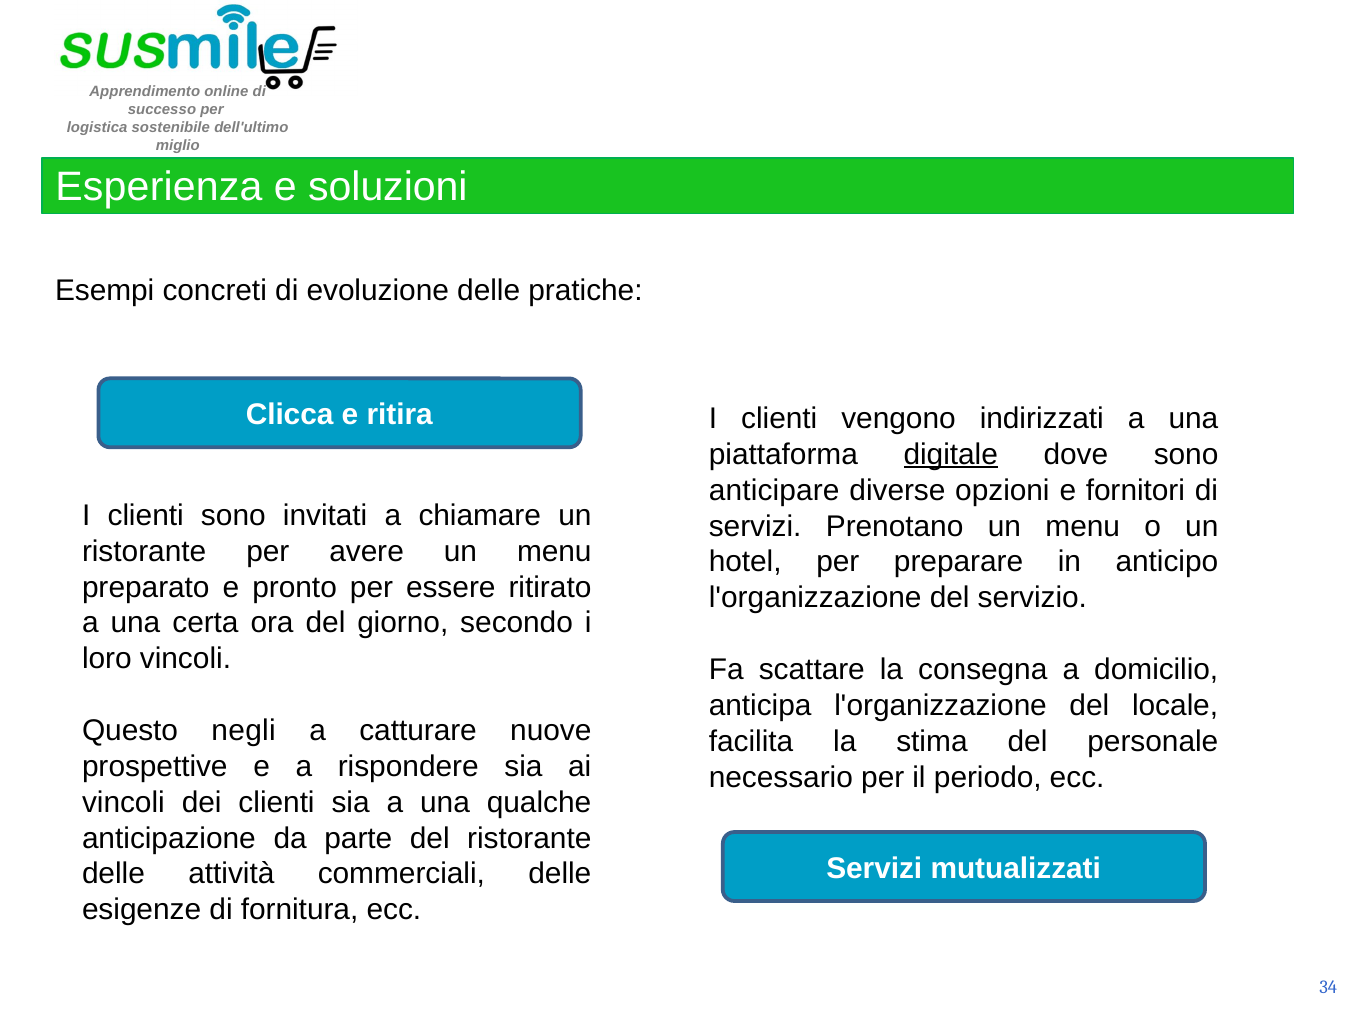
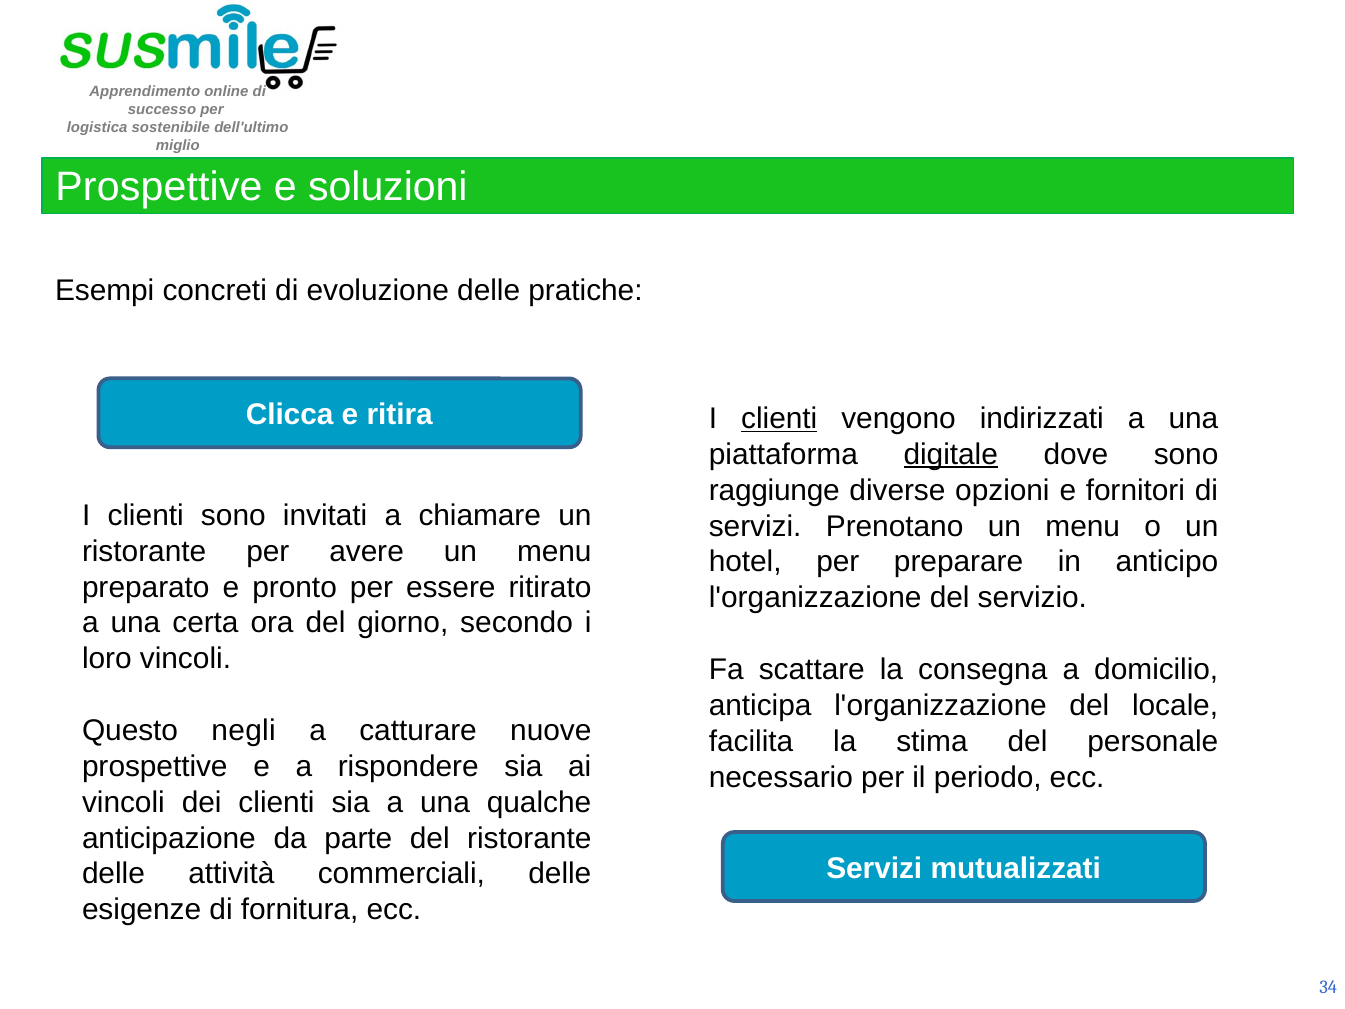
Esperienza at (159, 187): Esperienza -> Prospettive
clienti at (779, 419) underline: none -> present
anticipare: anticipare -> raggiunge
